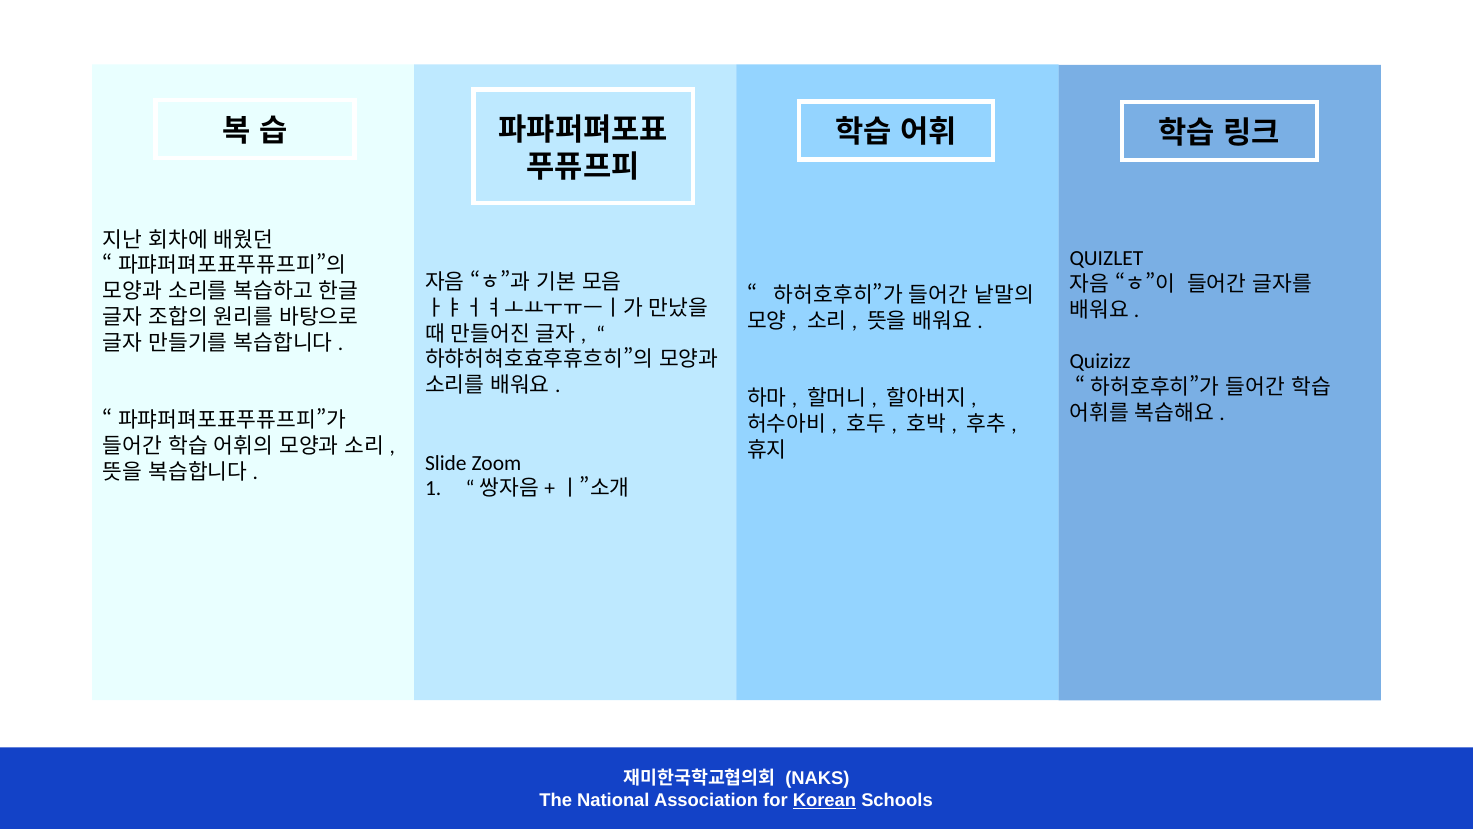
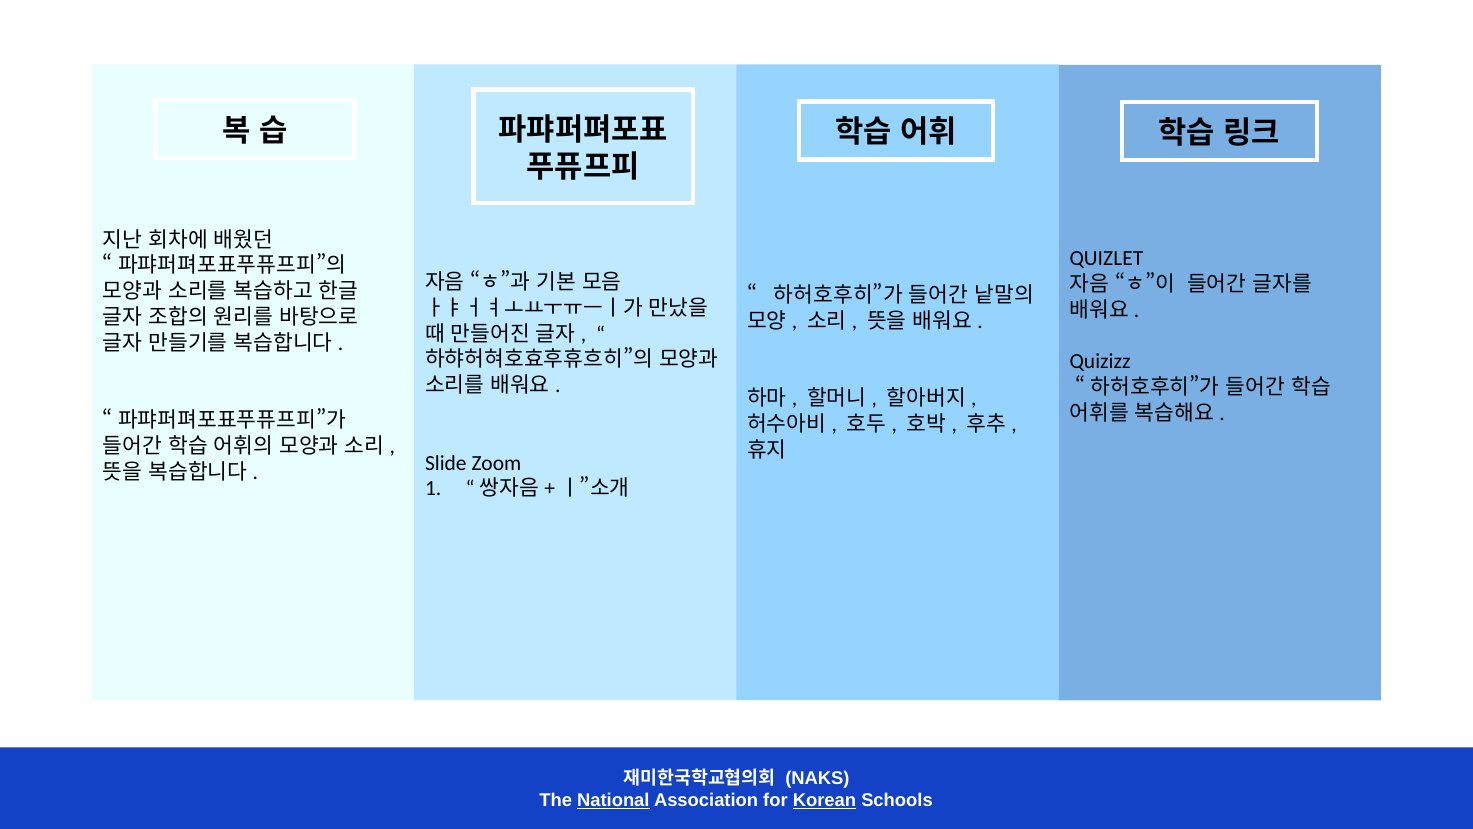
National underline: none -> present
